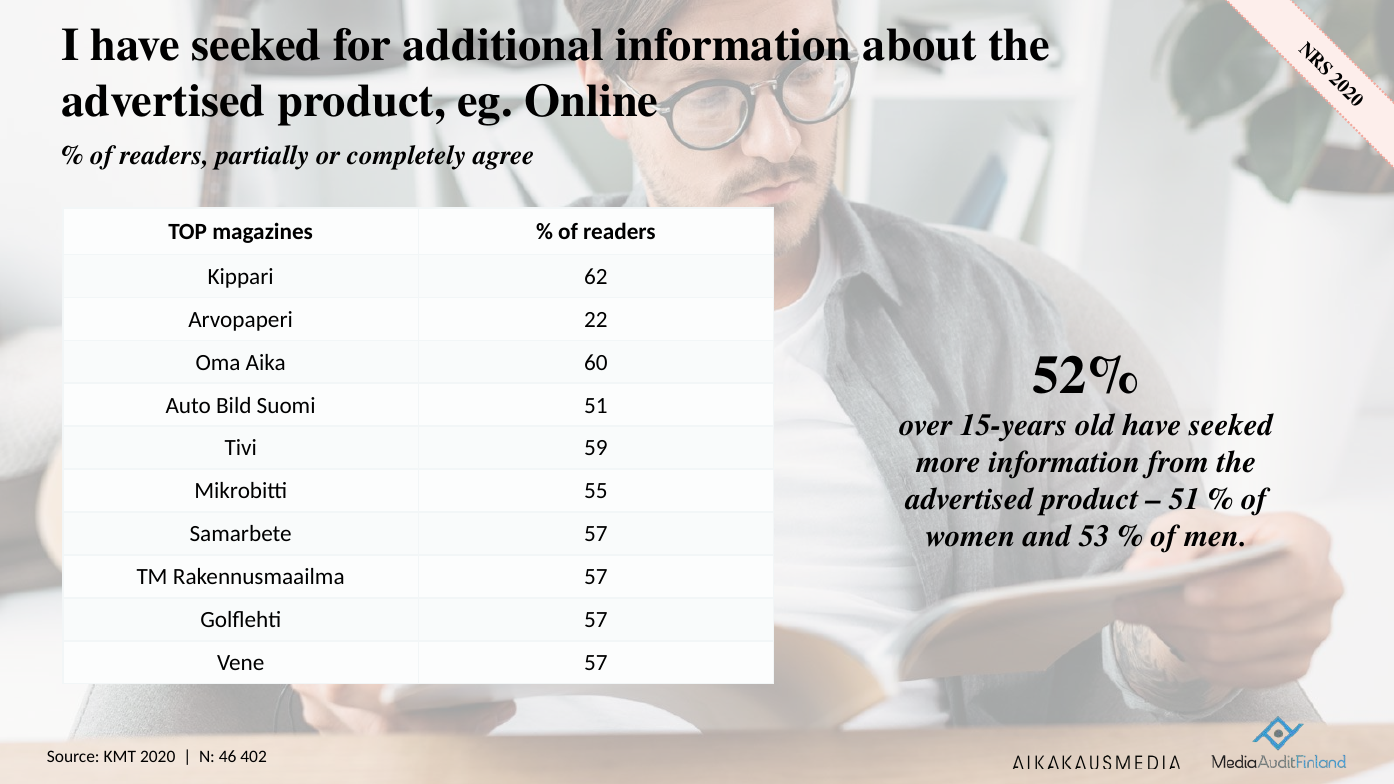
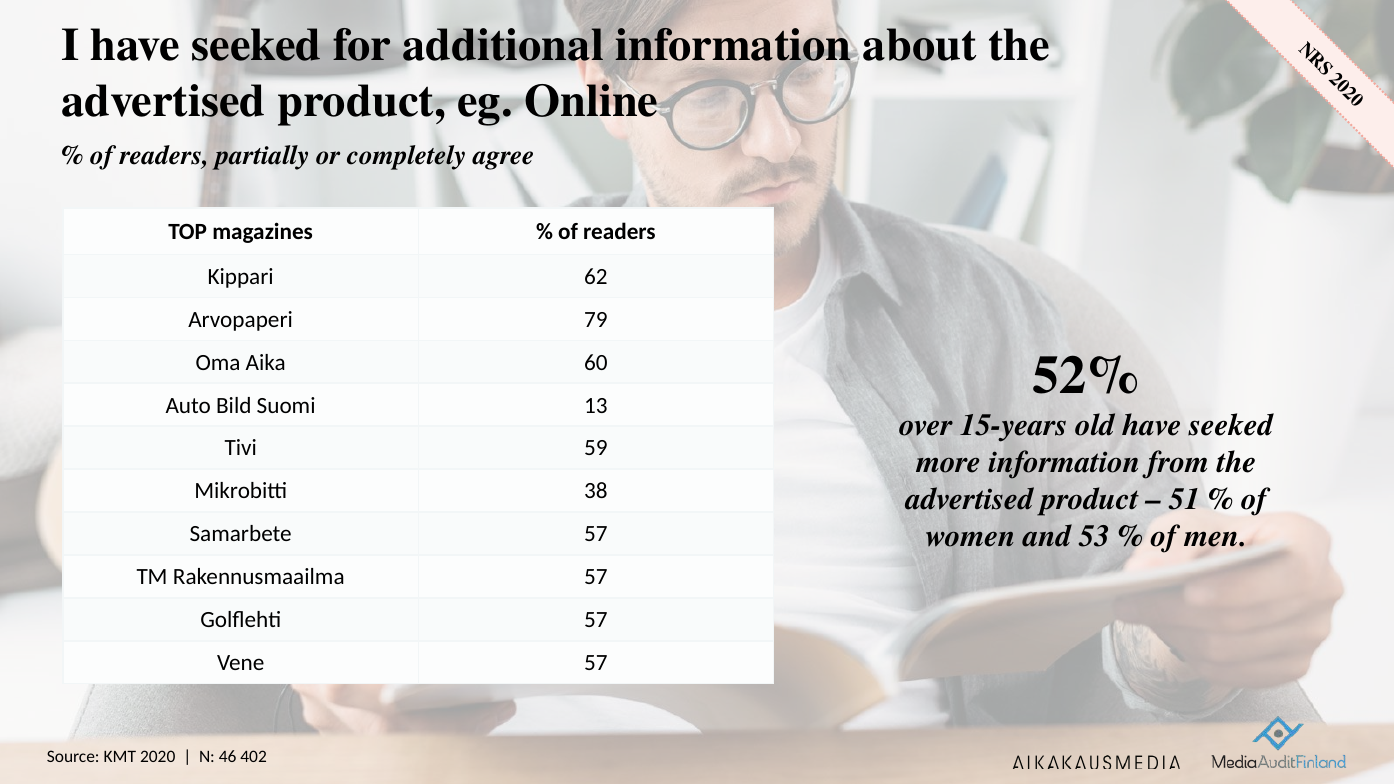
22: 22 -> 79
Suomi 51: 51 -> 13
55: 55 -> 38
